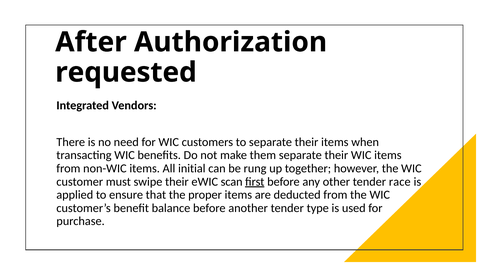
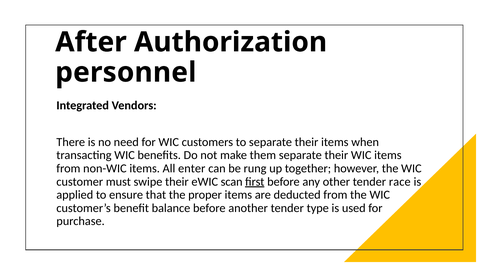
requested: requested -> personnel
initial: initial -> enter
